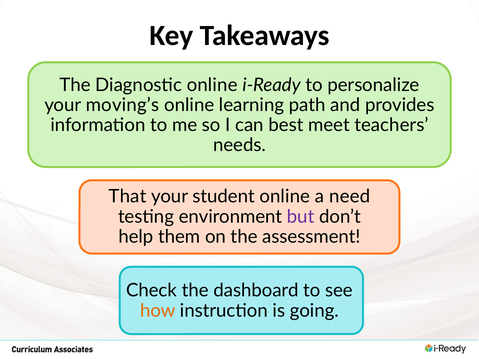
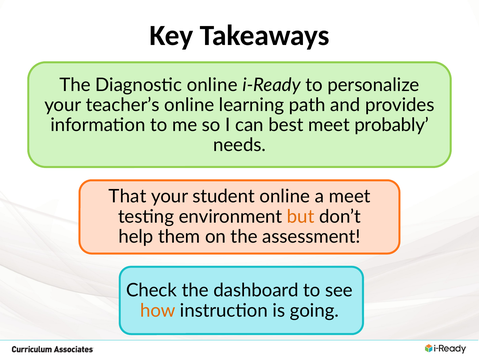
moving’s: moving’s -> teacher’s
teachers: teachers -> probably
a need: need -> meet
but colour: purple -> orange
